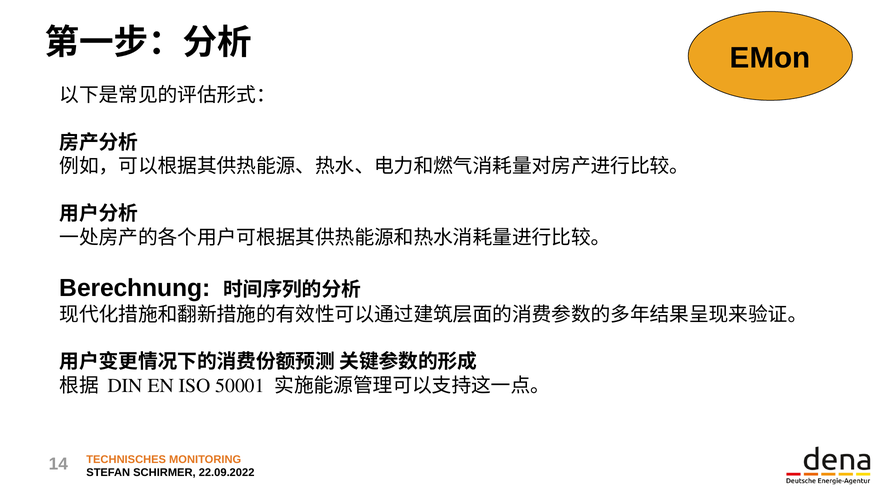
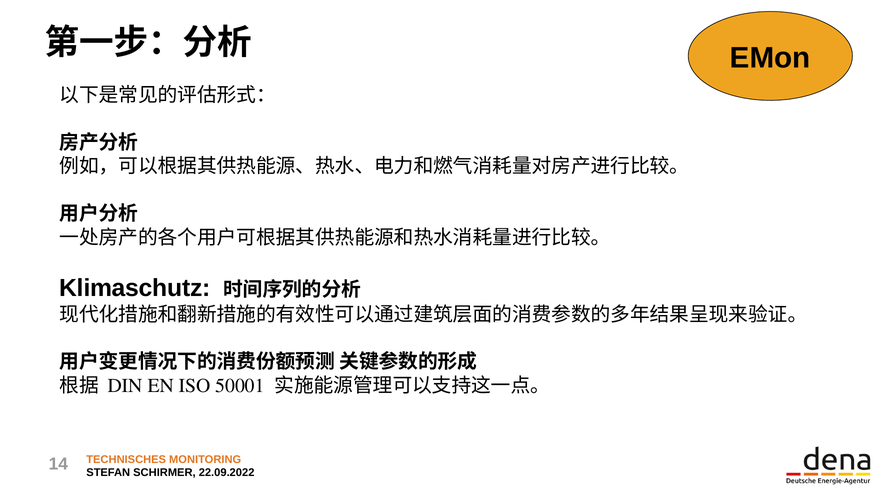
Berechnung: Berechnung -> Klimaschutz
